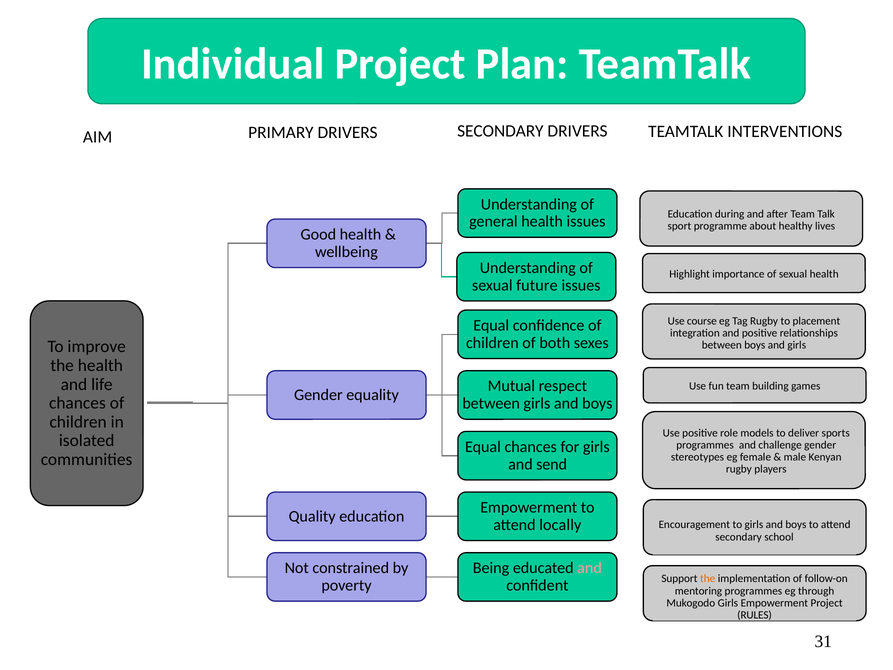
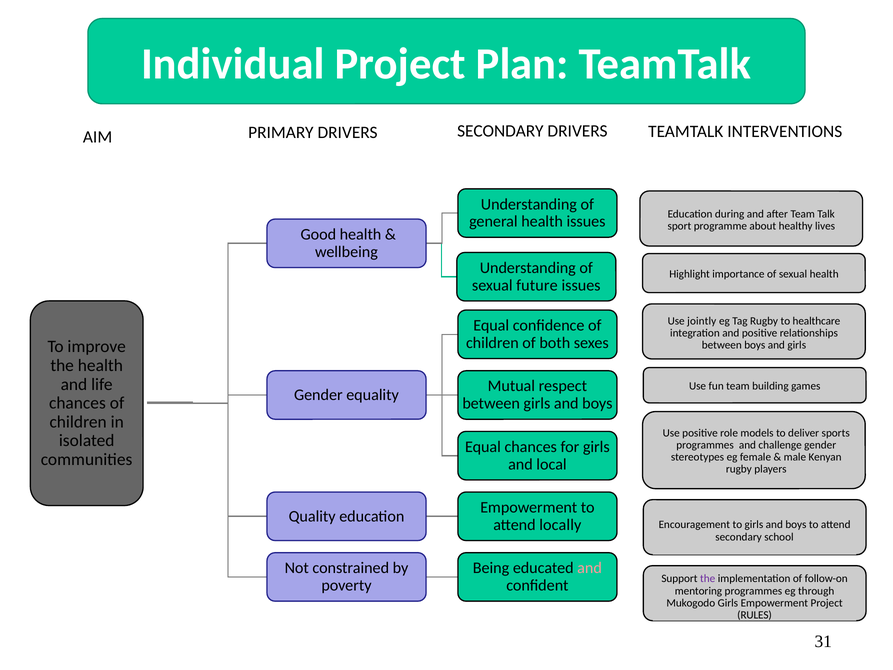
course: course -> jointly
placement: placement -> healthcare
send: send -> local
the at (708, 579) colour: orange -> purple
